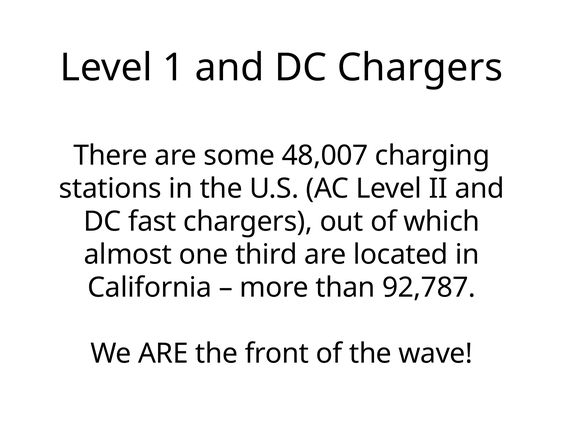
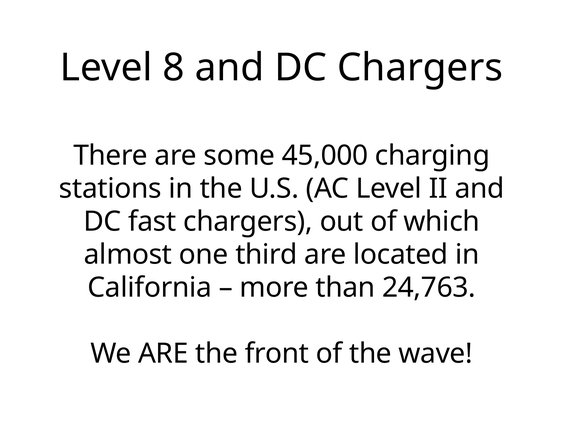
1: 1 -> 8
48,007: 48,007 -> 45,000
92,787: 92,787 -> 24,763
